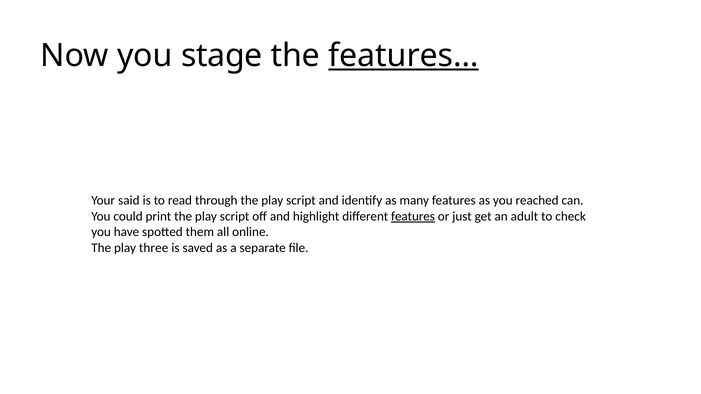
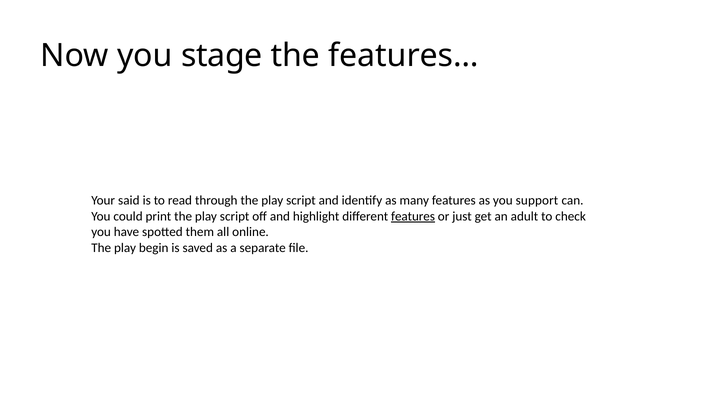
features… underline: present -> none
reached: reached -> support
three: three -> begin
